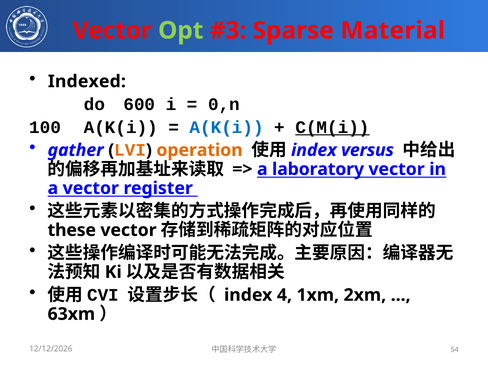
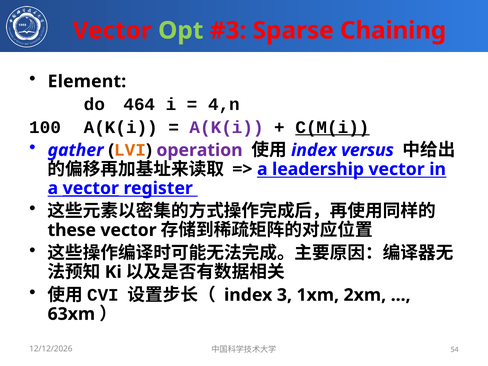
Material: Material -> Chaining
Indexed: Indexed -> Element
600: 600 -> 464
0,n: 0,n -> 4,n
A(K(i at (227, 127) colour: blue -> purple
operation colour: orange -> purple
laboratory: laboratory -> leadership
vector at (91, 188) underline: none -> present
4: 4 -> 3
